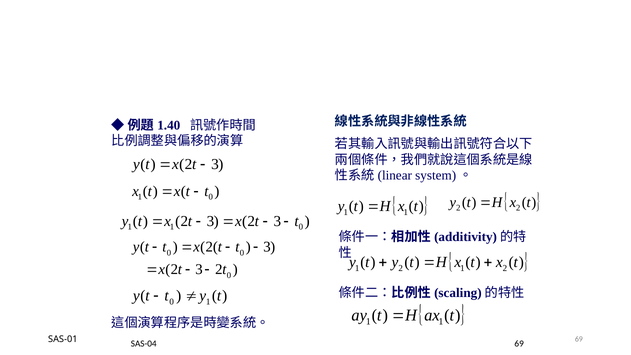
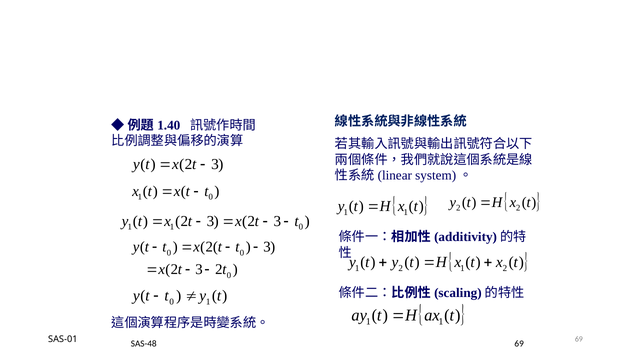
SAS-04: SAS-04 -> SAS-48
